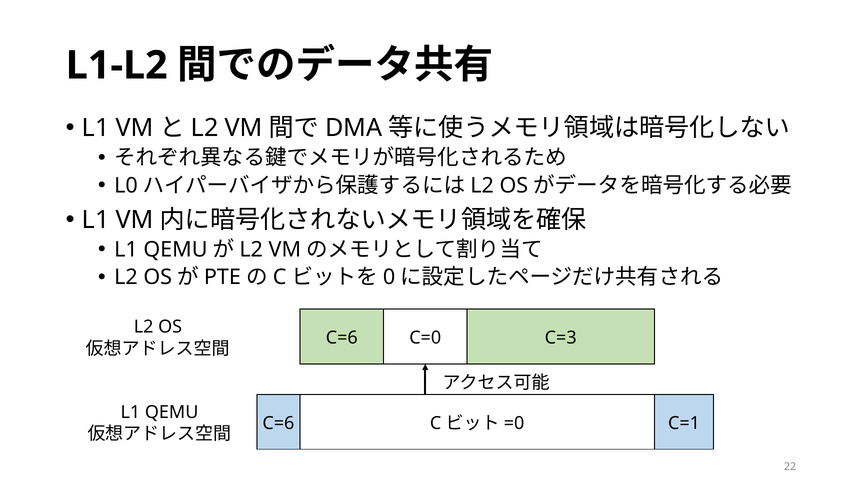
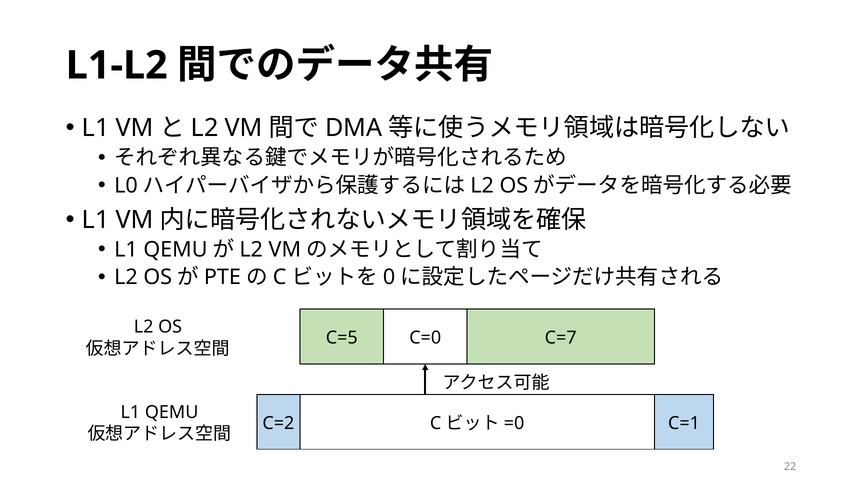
C=6 at (342, 338): C=6 -> C=5
C=3: C=3 -> C=7
C=6 at (278, 423): C=6 -> C=2
